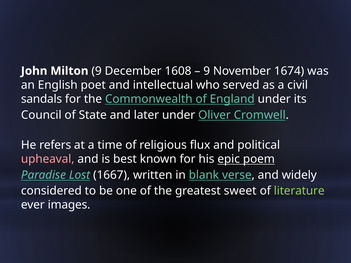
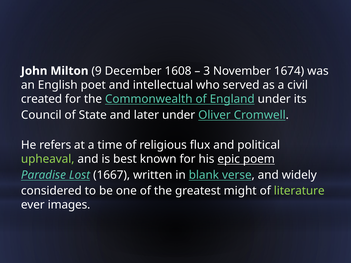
9 at (207, 71): 9 -> 3
sandals: sandals -> created
upheaval colour: pink -> light green
sweet: sweet -> might
